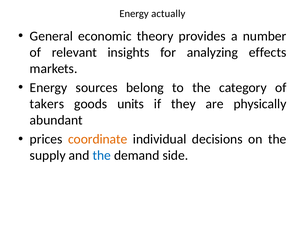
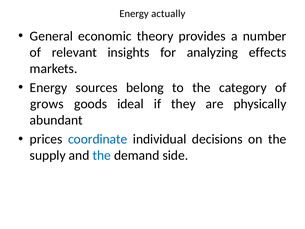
takers: takers -> grows
units: units -> ideal
coordinate colour: orange -> blue
